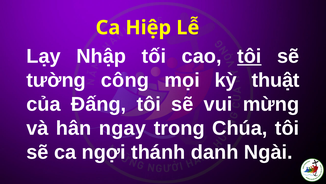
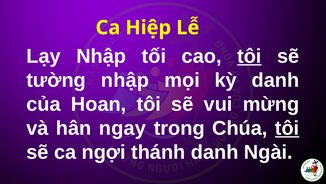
tường công: công -> nhập
kỳ thuật: thuật -> danh
Đấng: Đấng -> Hoan
tôi at (287, 128) underline: none -> present
